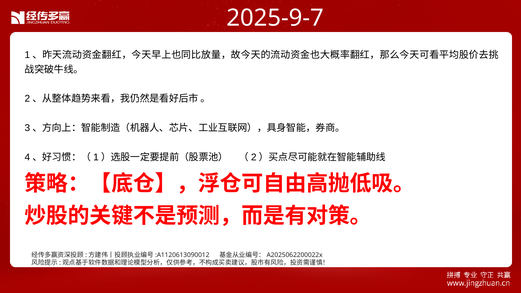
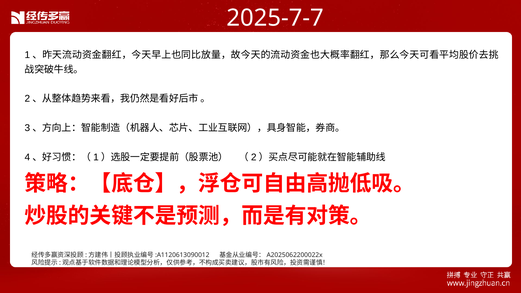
2025-9-7: 2025-9-7 -> 2025-7-7
